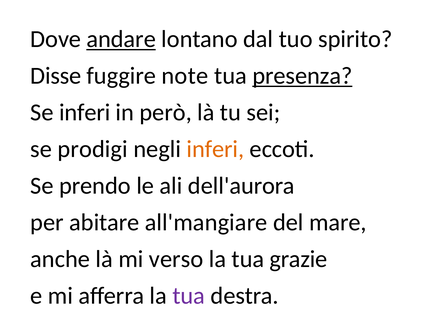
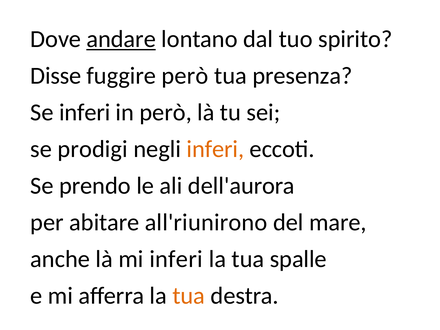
fuggire note: note -> però
presenza underline: present -> none
all'mangiare: all'mangiare -> all'riunirono
mi verso: verso -> inferi
grazie: grazie -> spalle
tua at (189, 296) colour: purple -> orange
